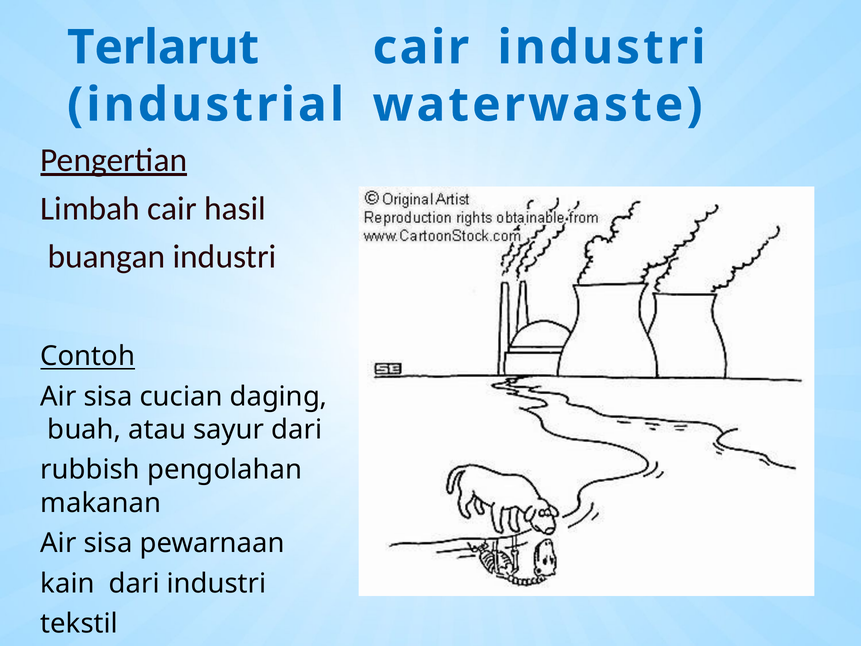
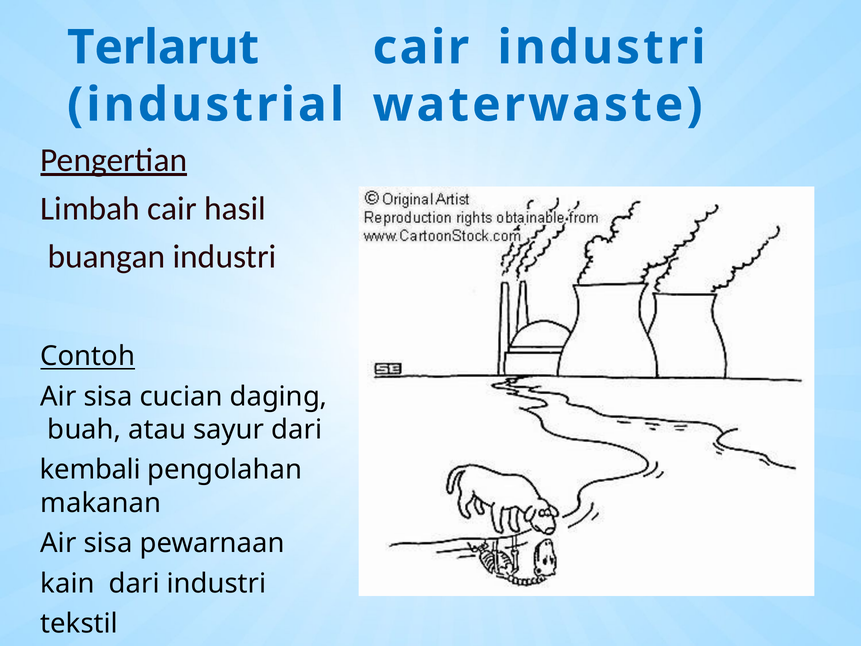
rubbish: rubbish -> kembali
